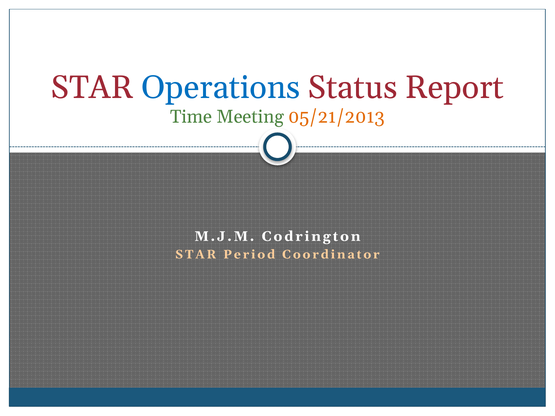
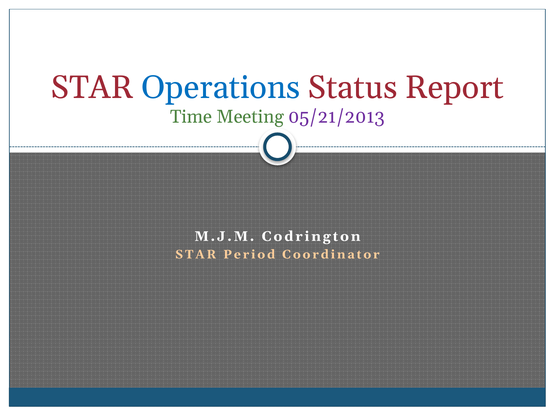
05/21/2013 colour: orange -> purple
